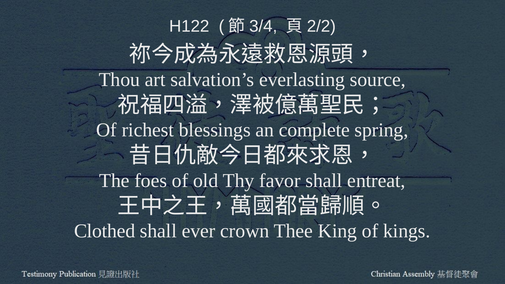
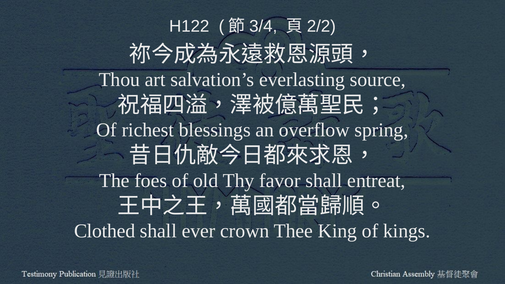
complete: complete -> overflow
